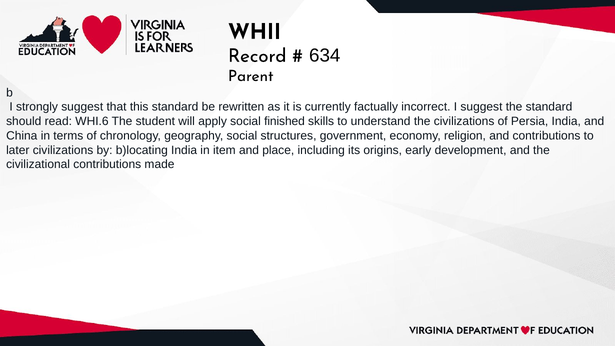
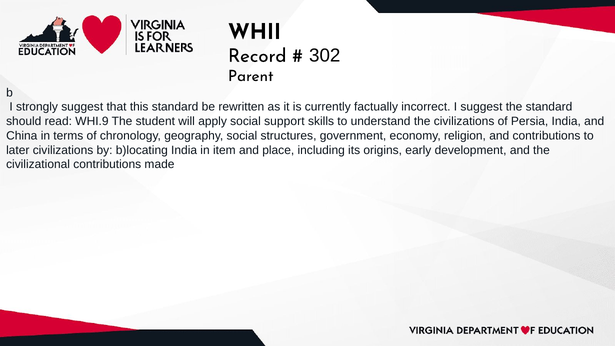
634: 634 -> 302
WHI.6: WHI.6 -> WHI.9
finished: finished -> support
